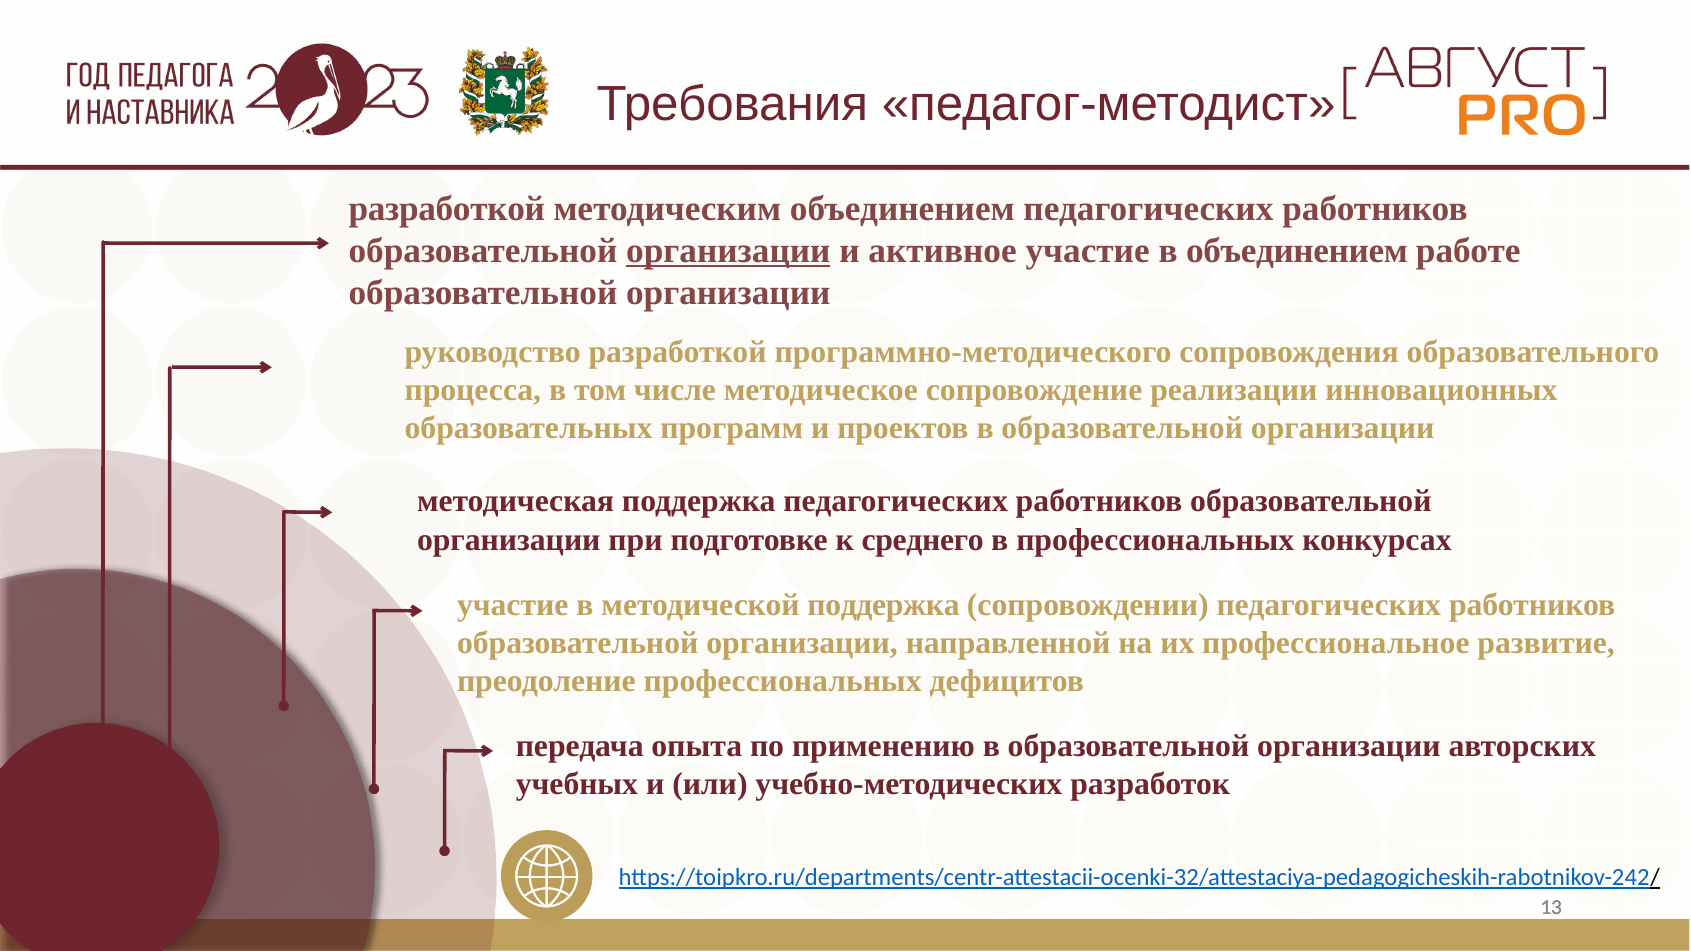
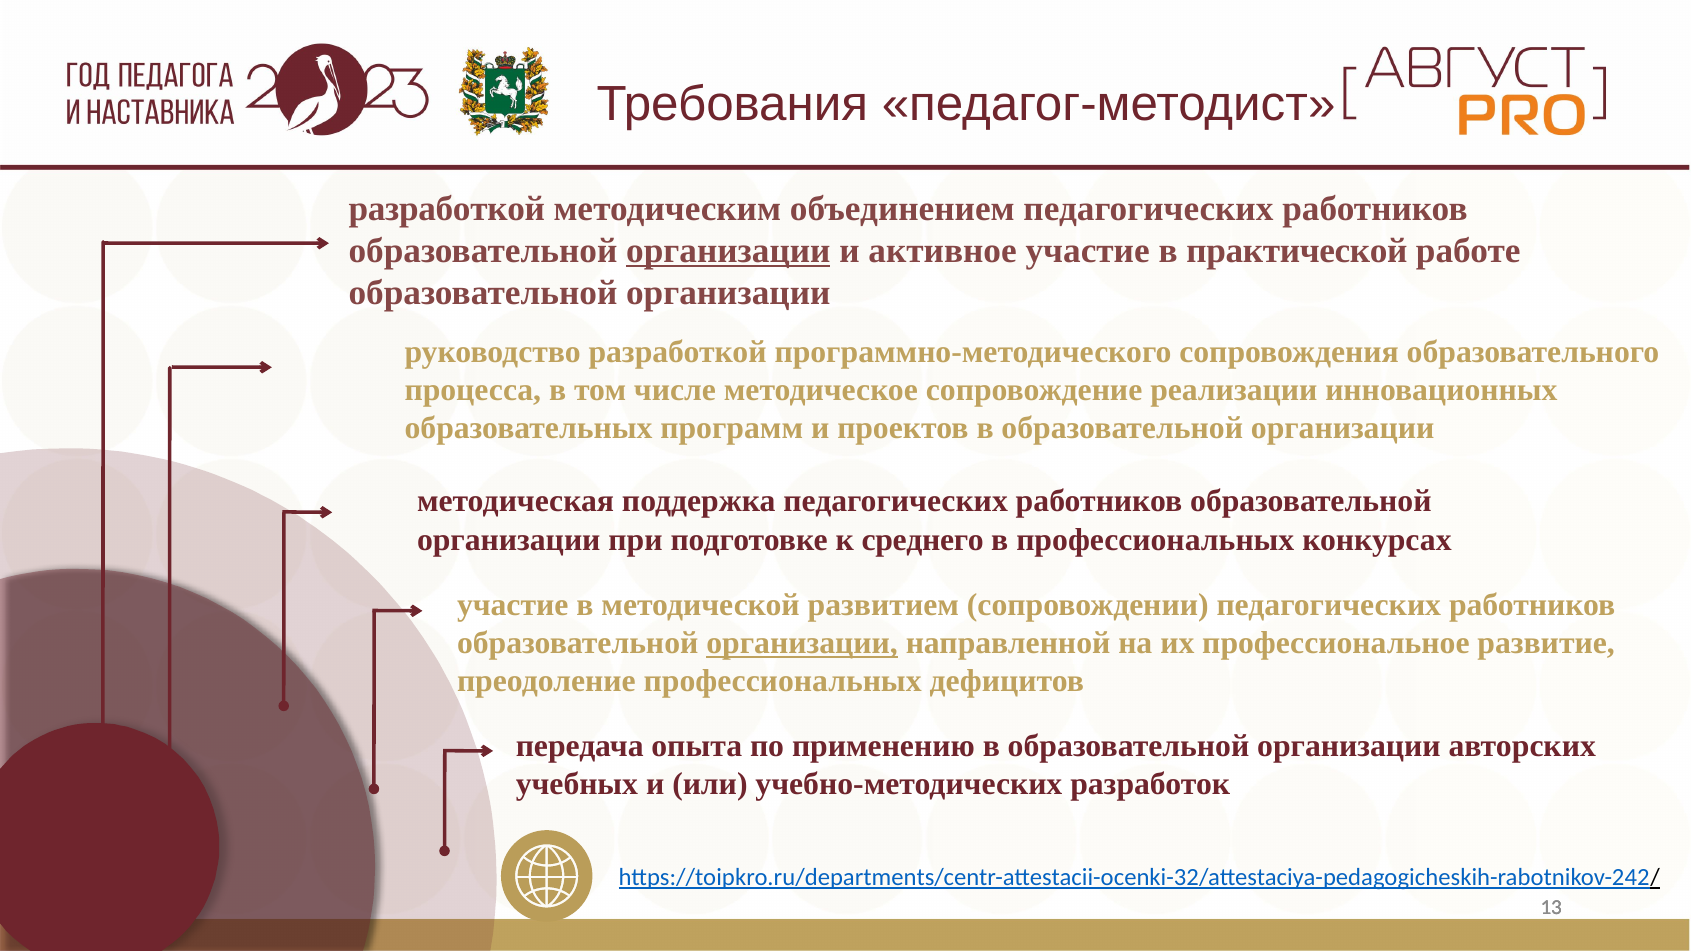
в объединением: объединением -> практической
методической поддержка: поддержка -> развитием
организации at (802, 643) underline: none -> present
